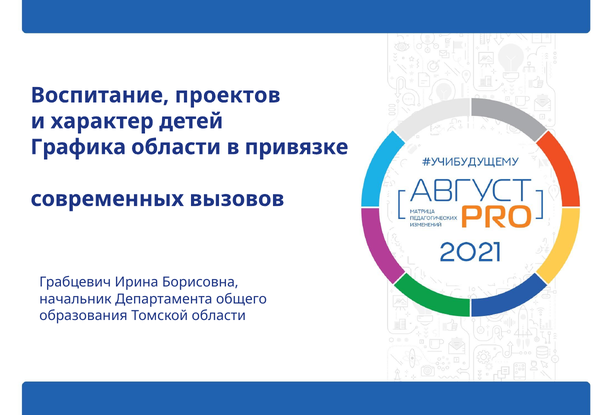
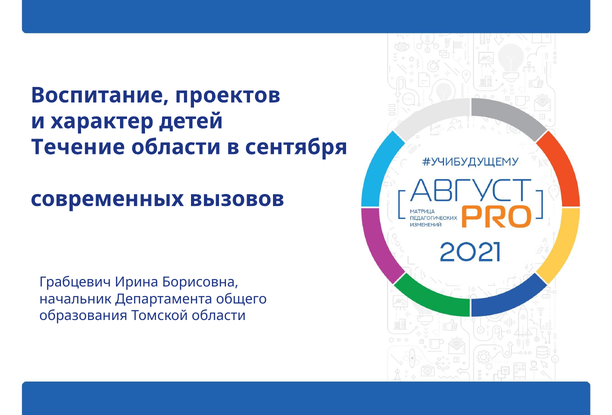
Графика: Графика -> Течение
привязке: привязке -> сентября
